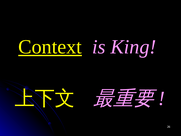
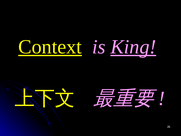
King underline: none -> present
